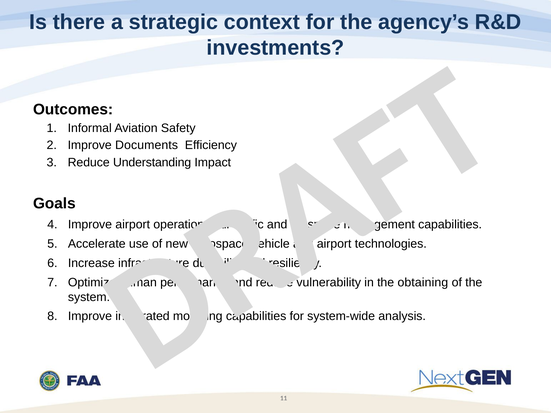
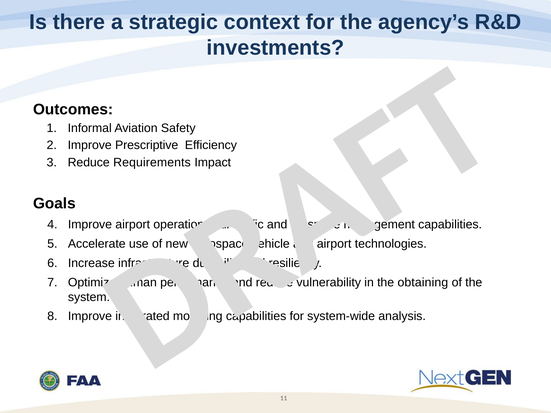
Documents: Documents -> Prescriptive
Understanding: Understanding -> Requirements
